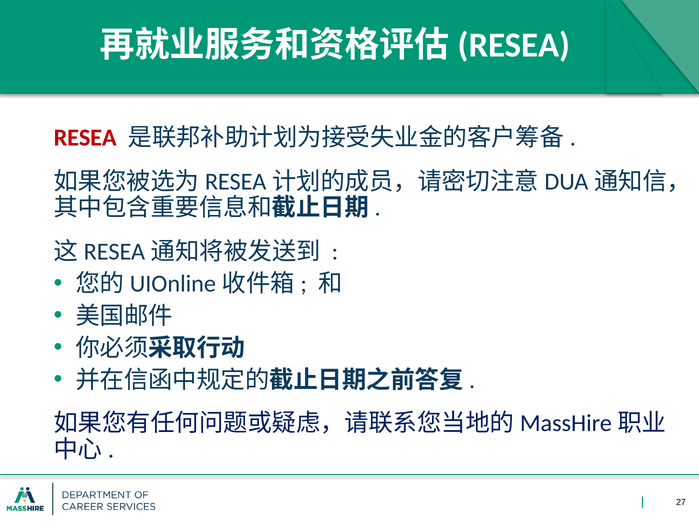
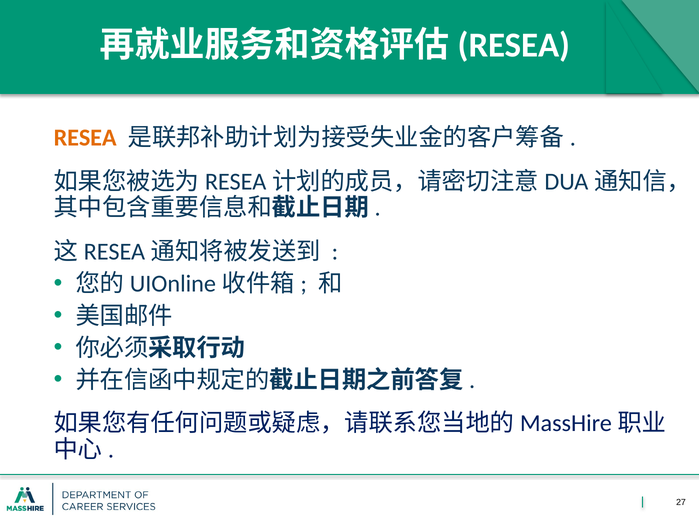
RESEA colour: red -> orange
